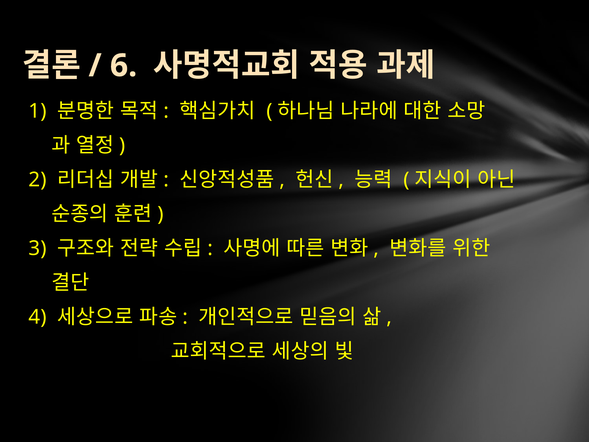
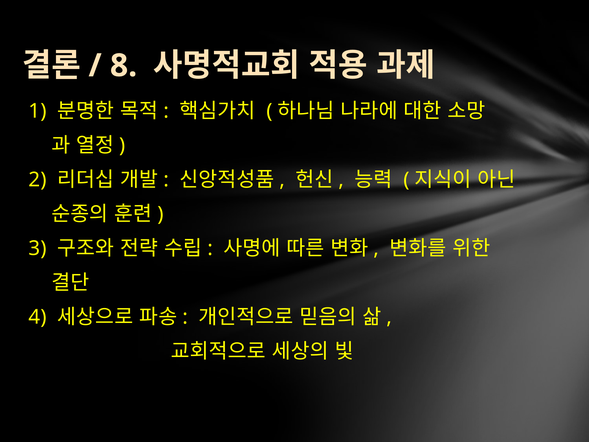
6: 6 -> 8
